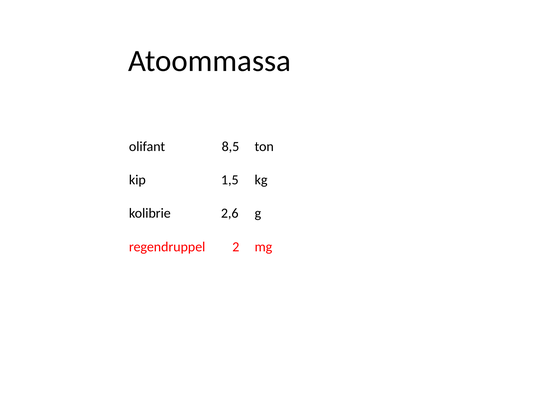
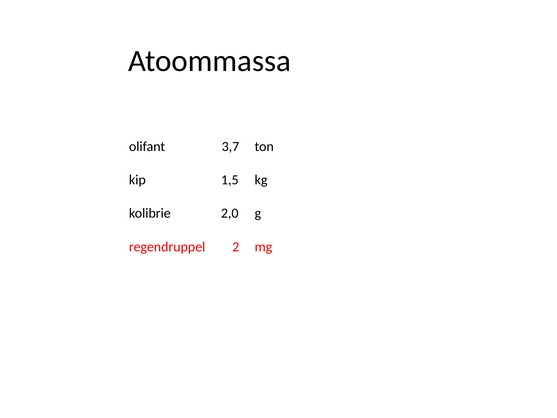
8,5: 8,5 -> 3,7
2,6: 2,6 -> 2,0
